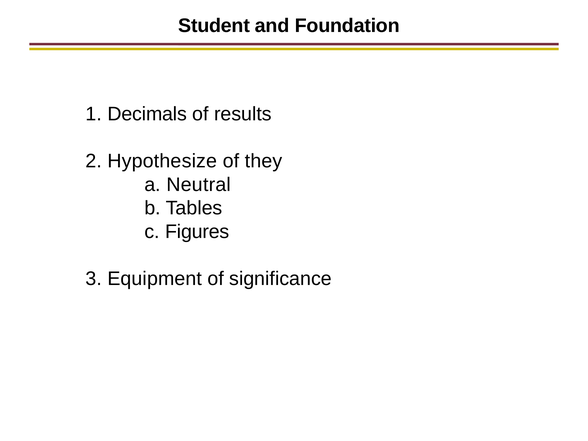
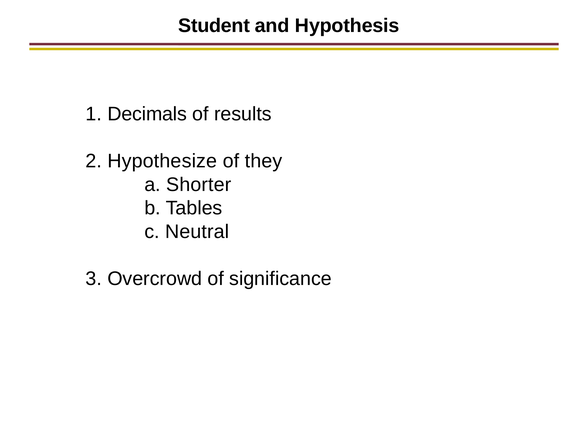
Foundation: Foundation -> Hypothesis
Neutral: Neutral -> Shorter
Figures: Figures -> Neutral
Equipment: Equipment -> Overcrowd
